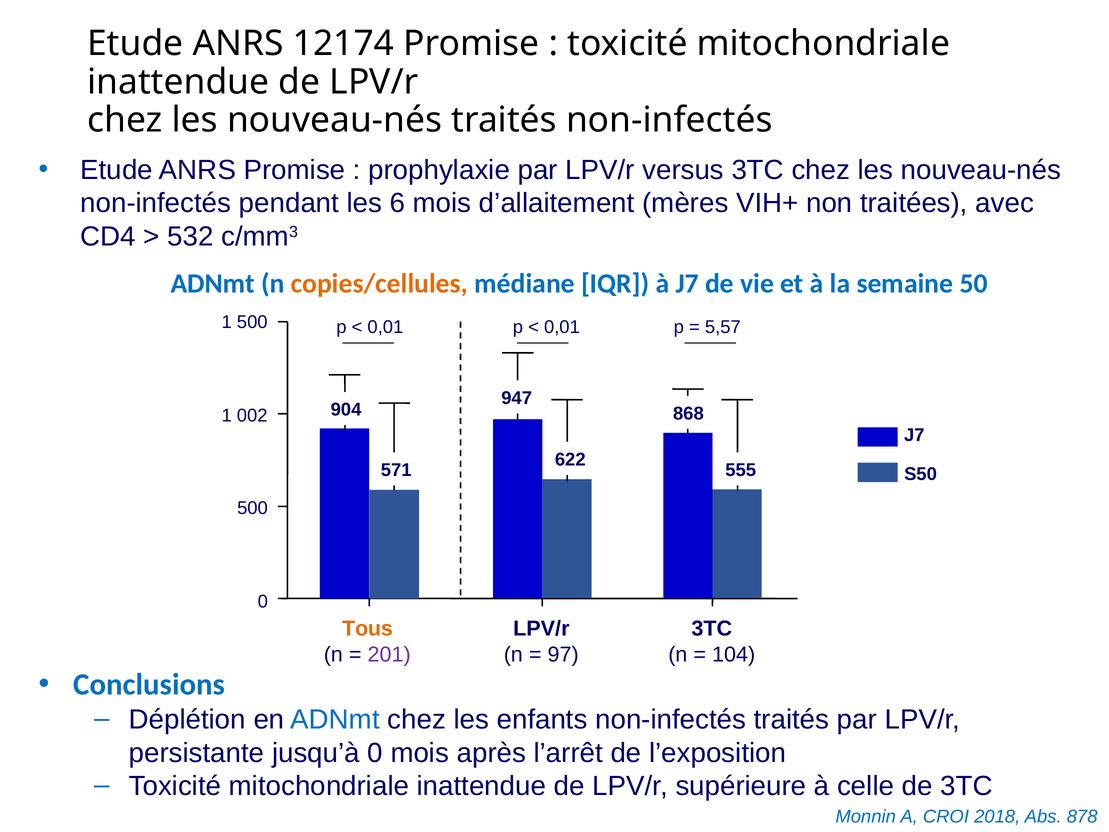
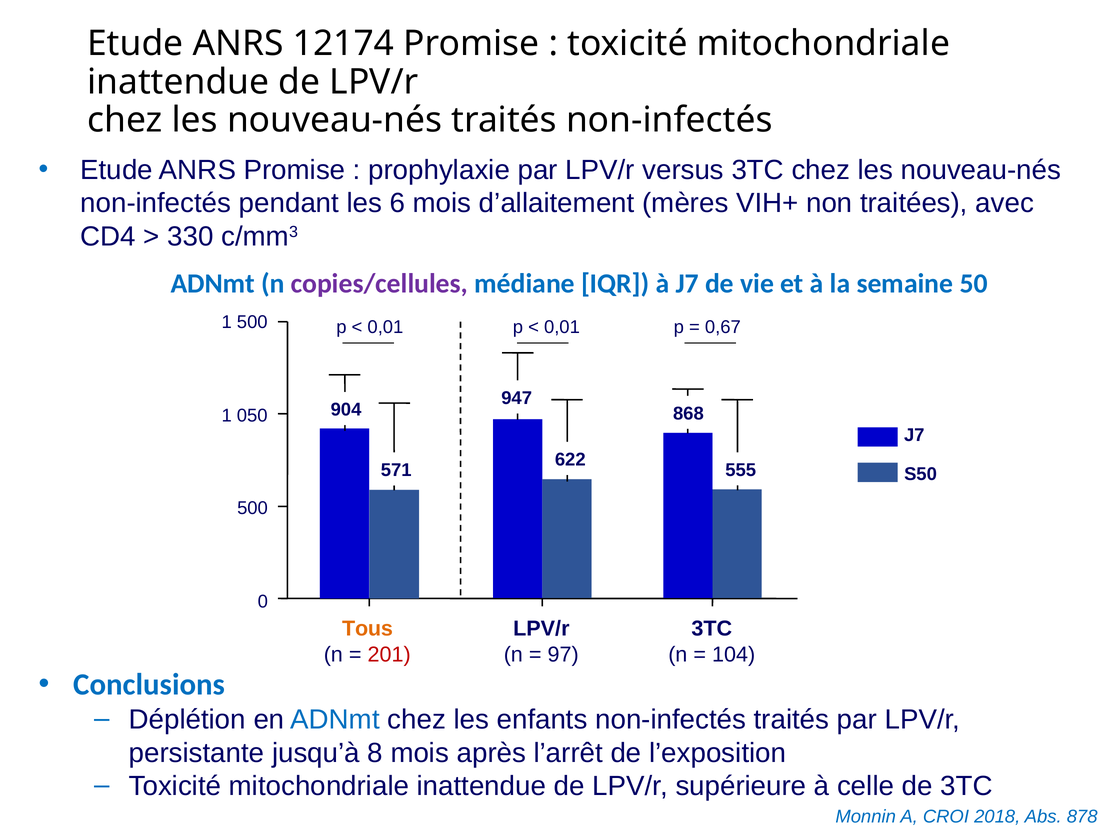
532: 532 -> 330
copies/cellules colour: orange -> purple
5,57: 5,57 -> 0,67
002: 002 -> 050
201 colour: purple -> red
jusqu’à 0: 0 -> 8
